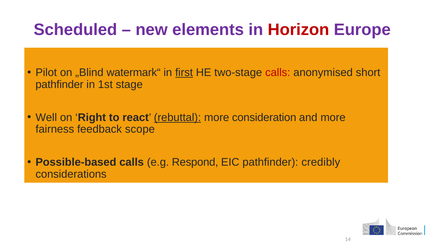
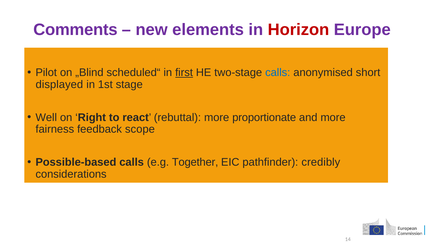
Scheduled: Scheduled -> Comments
watermark“: watermark“ -> scheduled“
calls at (278, 73) colour: red -> blue
pathfinder at (59, 84): pathfinder -> displayed
rebuttal underline: present -> none
consideration: consideration -> proportionate
Respond: Respond -> Together
